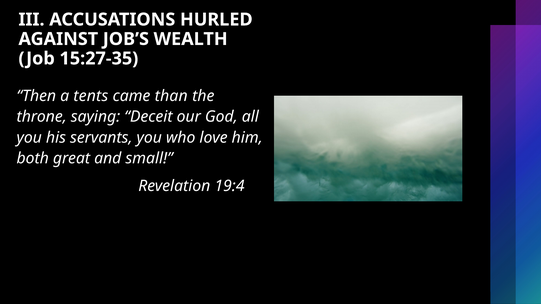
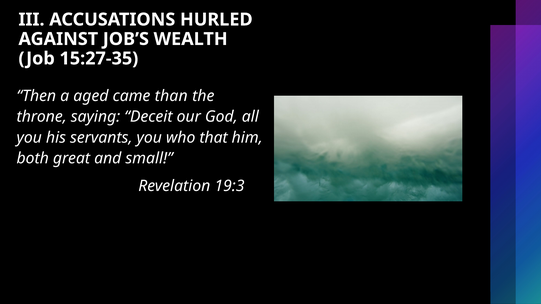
tents: tents -> aged
love: love -> that
19:4: 19:4 -> 19:3
